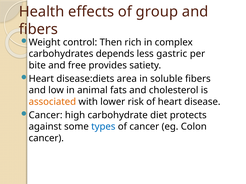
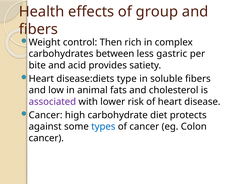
depends: depends -> between
free: free -> acid
area: area -> type
associated colour: orange -> purple
